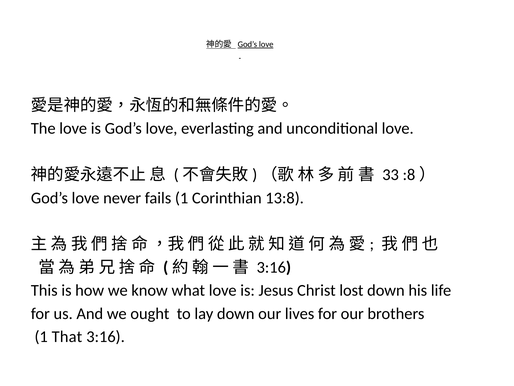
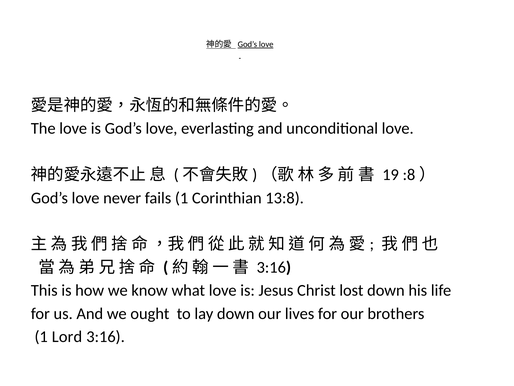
33: 33 -> 19
That: That -> Lord
